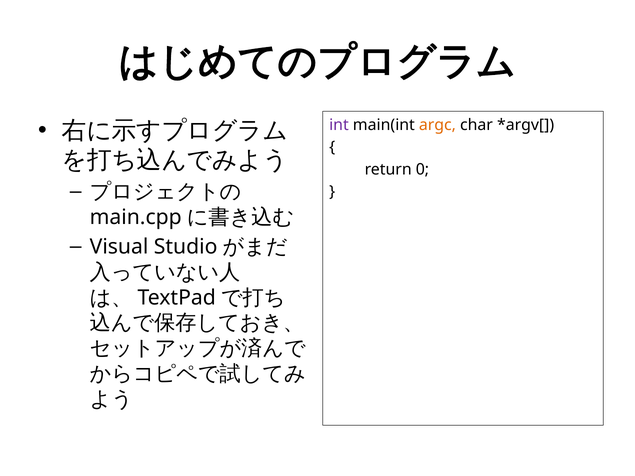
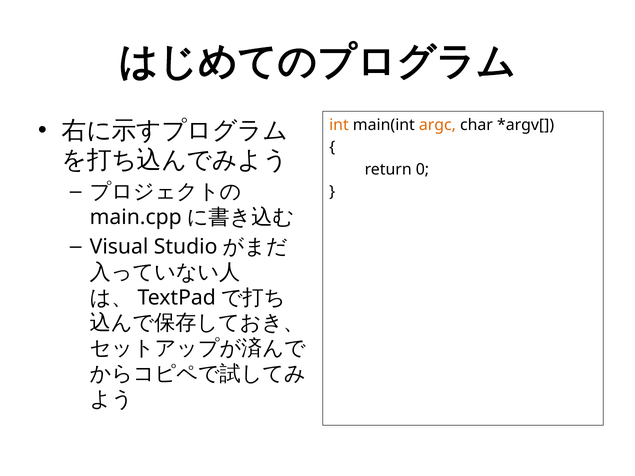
int colour: purple -> orange
